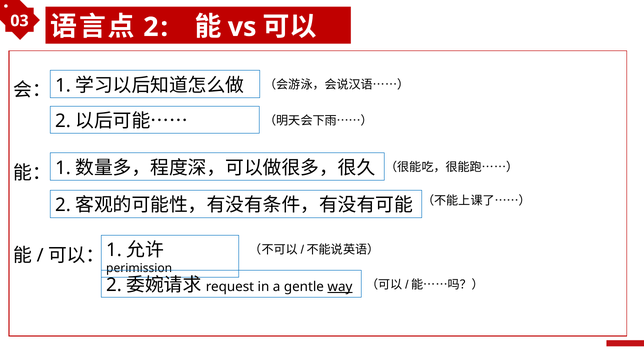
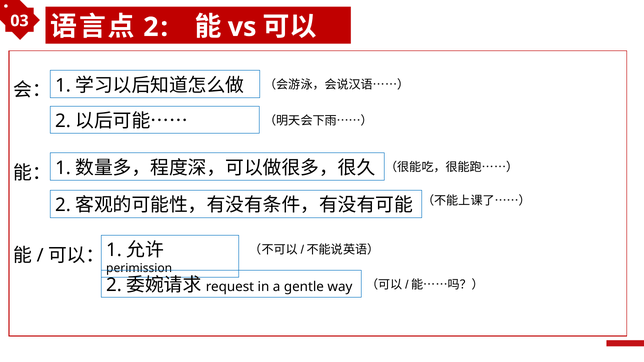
way underline: present -> none
